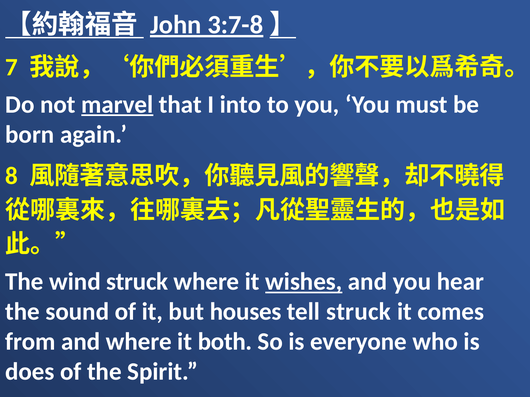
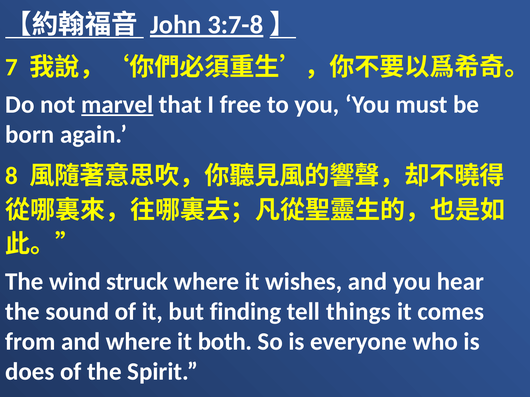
into: into -> free
wishes underline: present -> none
houses: houses -> finding
tell struck: struck -> things
